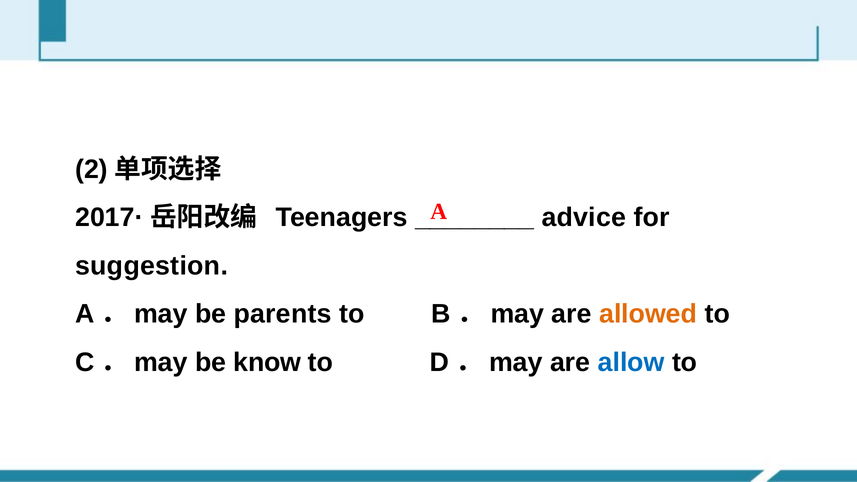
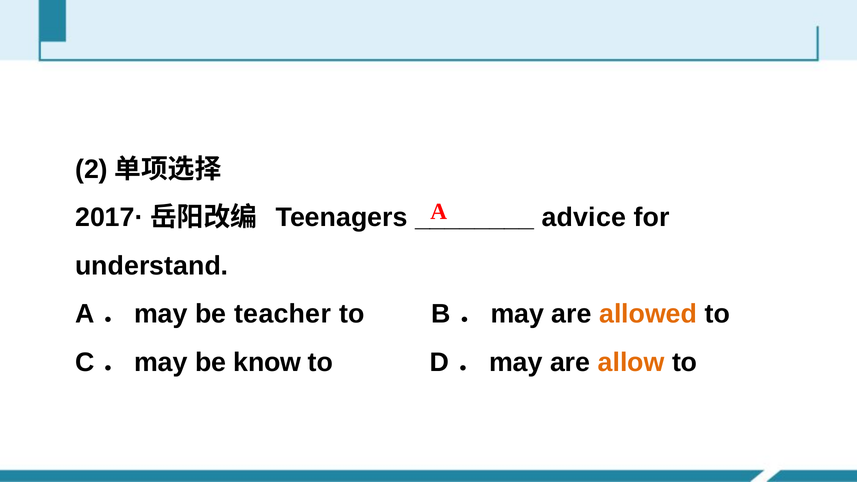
suggestion: suggestion -> understand
parents: parents -> teacher
allow colour: blue -> orange
